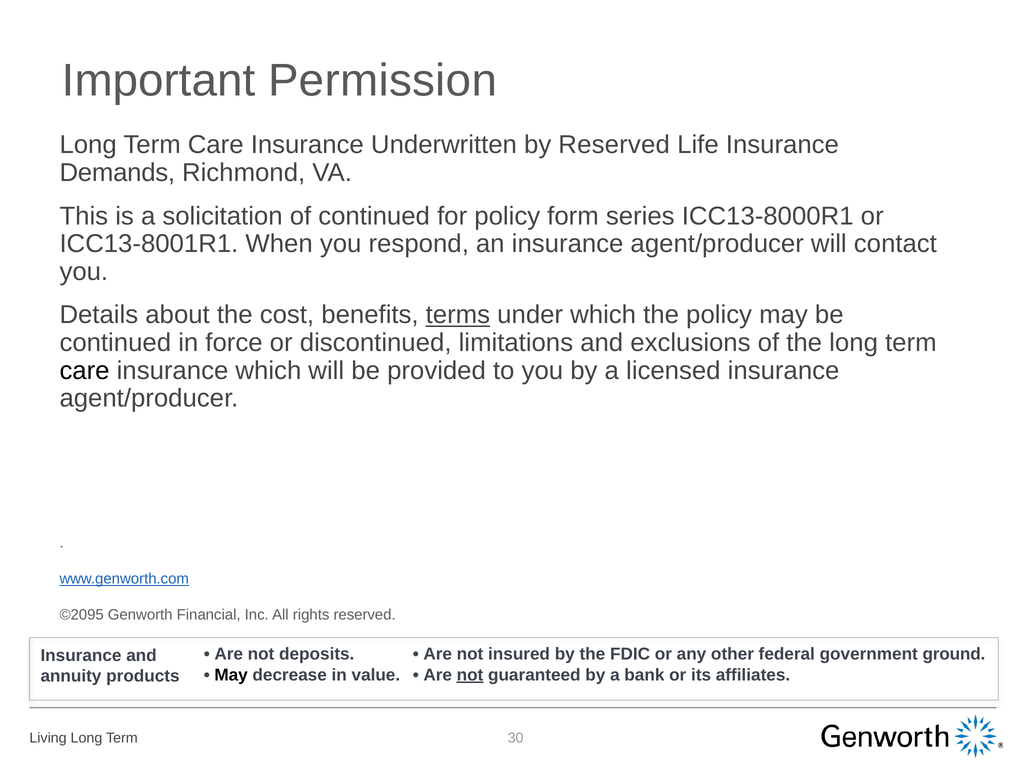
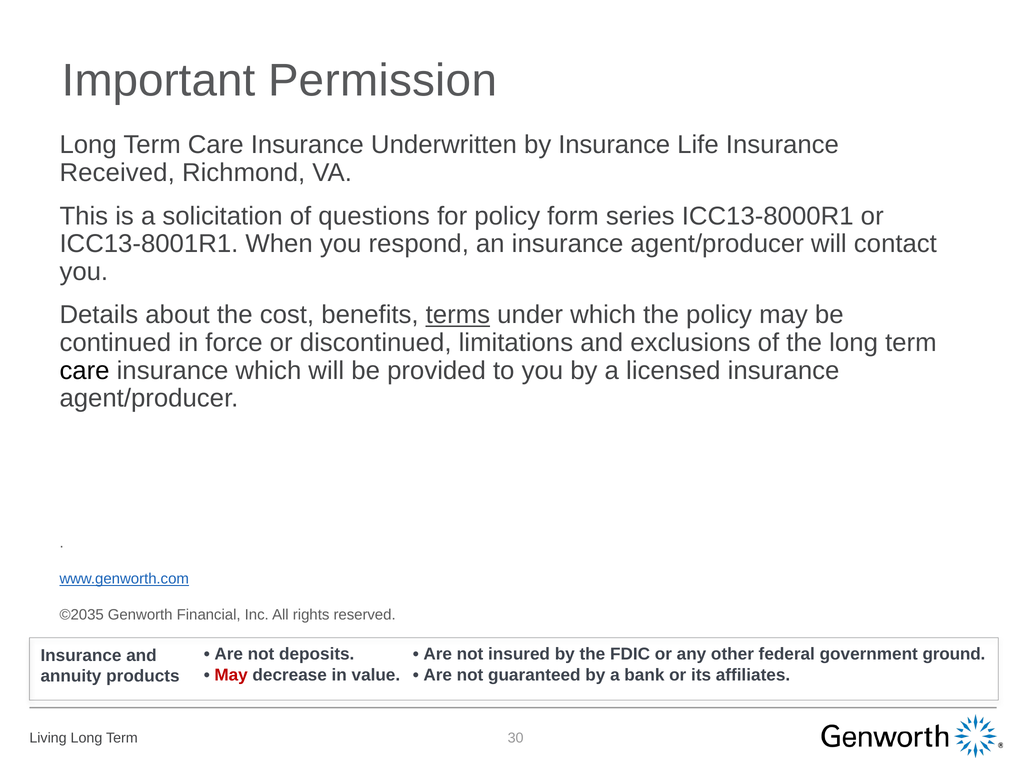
by Reserved: Reserved -> Insurance
Demands: Demands -> Received
of continued: continued -> questions
©2095: ©2095 -> ©2035
May at (231, 675) colour: black -> red
not at (470, 675) underline: present -> none
